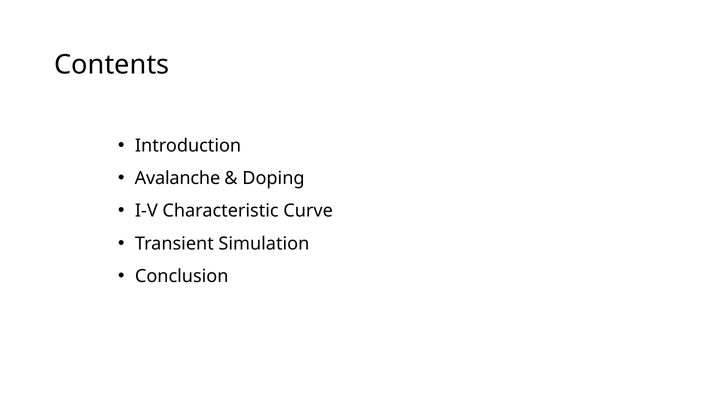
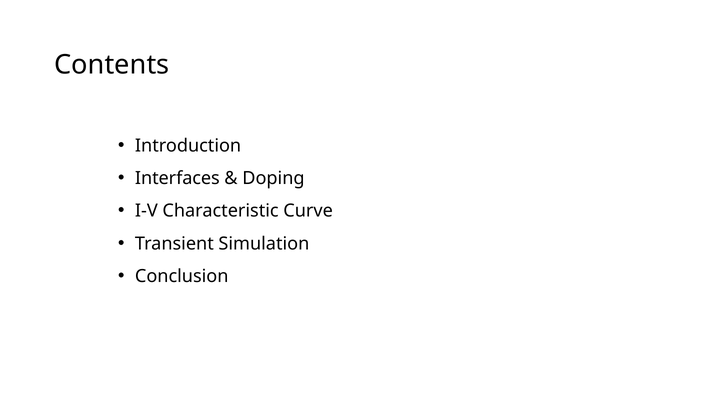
Avalanche: Avalanche -> Interfaces
